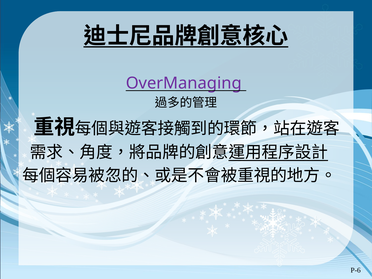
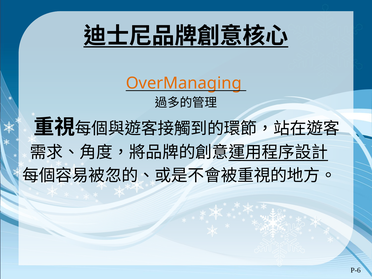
OverManaging colour: purple -> orange
